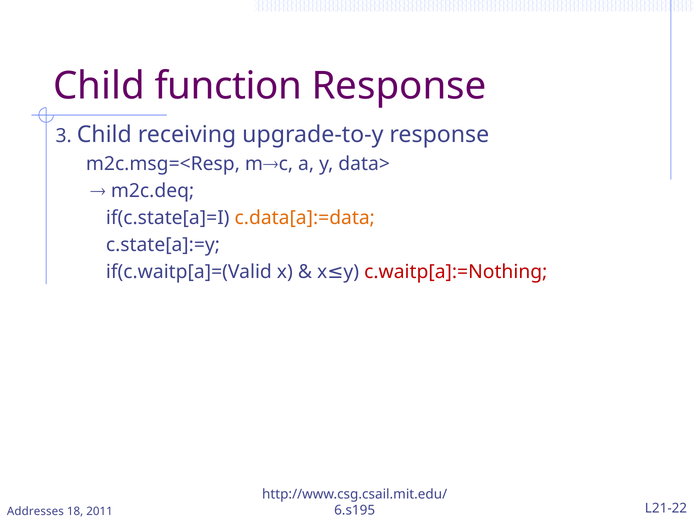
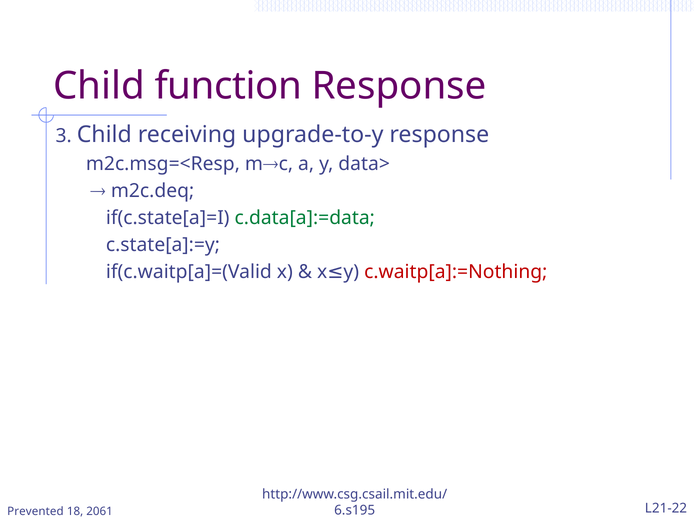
c.data[a]:=data colour: orange -> green
Addresses: Addresses -> Prevented
2011: 2011 -> 2061
